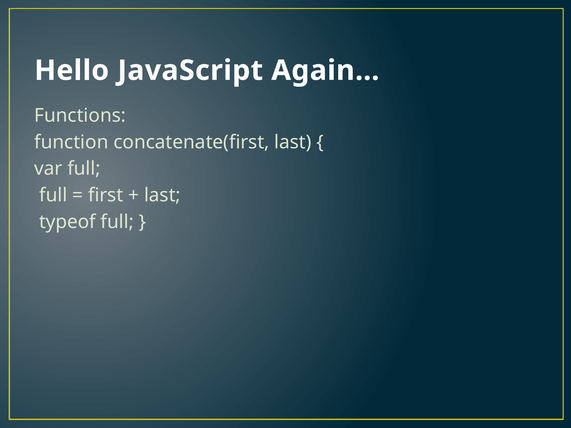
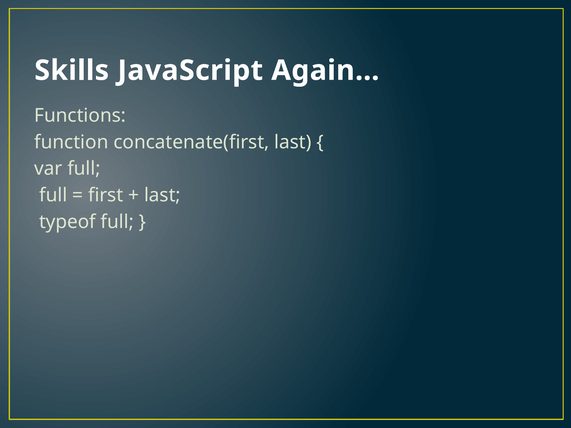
Hello: Hello -> Skills
